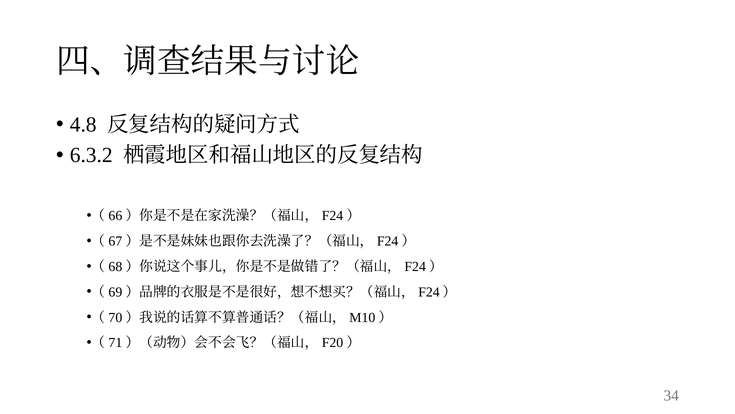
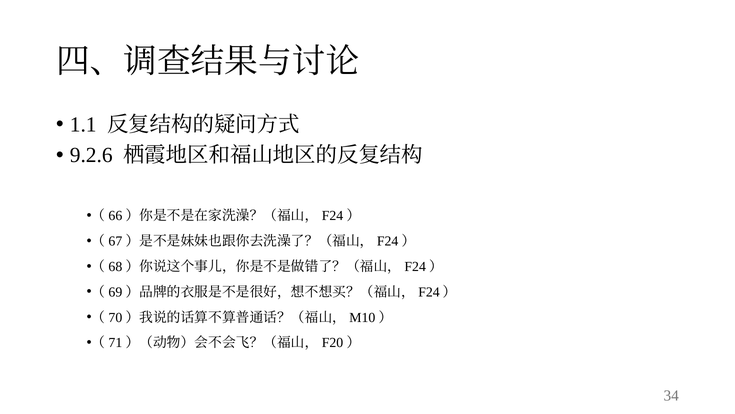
4.8: 4.8 -> 1.1
6.3.2: 6.3.2 -> 9.2.6
